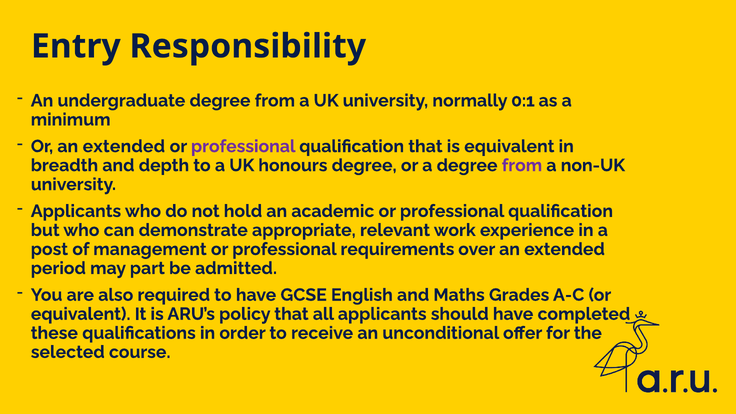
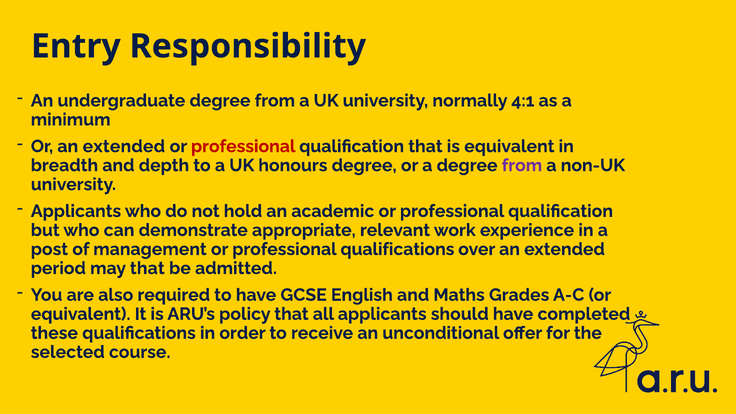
0:1: 0:1 -> 4:1
professional at (243, 146) colour: purple -> red
professional requirements: requirements -> qualifications
may part: part -> that
